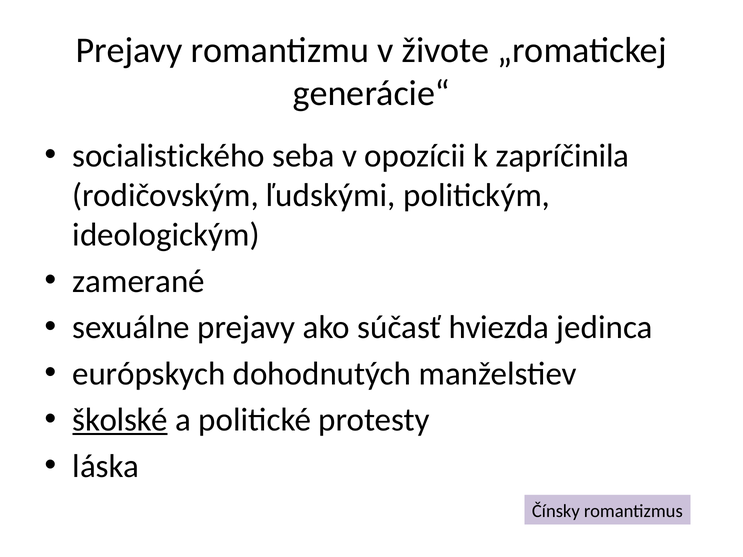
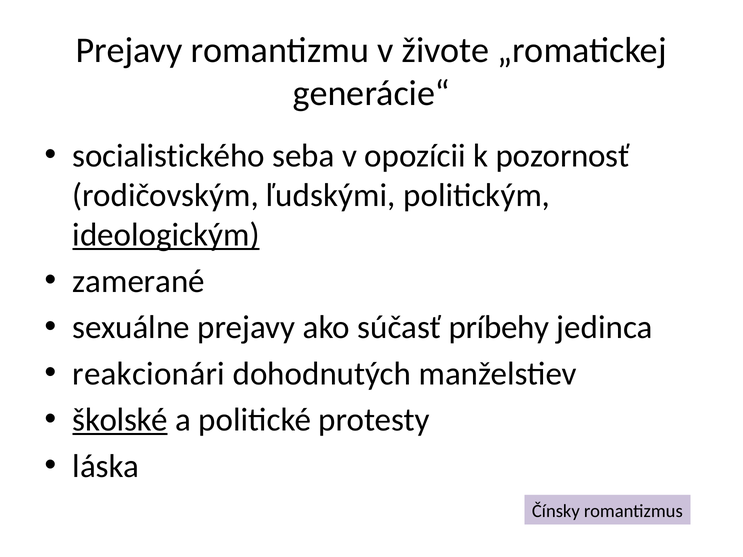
zapríčinila: zapríčinila -> pozornosť
ideologickým underline: none -> present
hviezda: hviezda -> príbehy
európskych: európskych -> reakcionári
